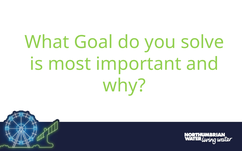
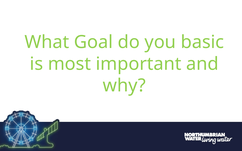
solve: solve -> basic
